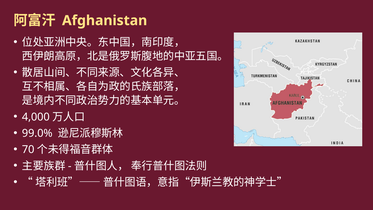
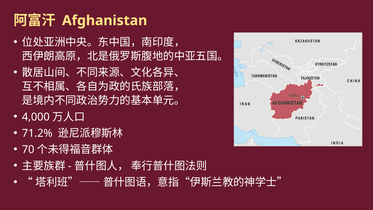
99.0%: 99.0% -> 71.2%
